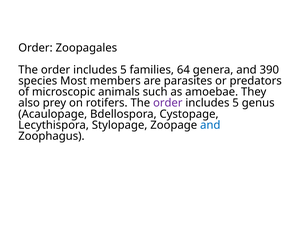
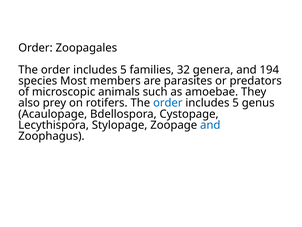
64: 64 -> 32
390: 390 -> 194
order at (168, 103) colour: purple -> blue
